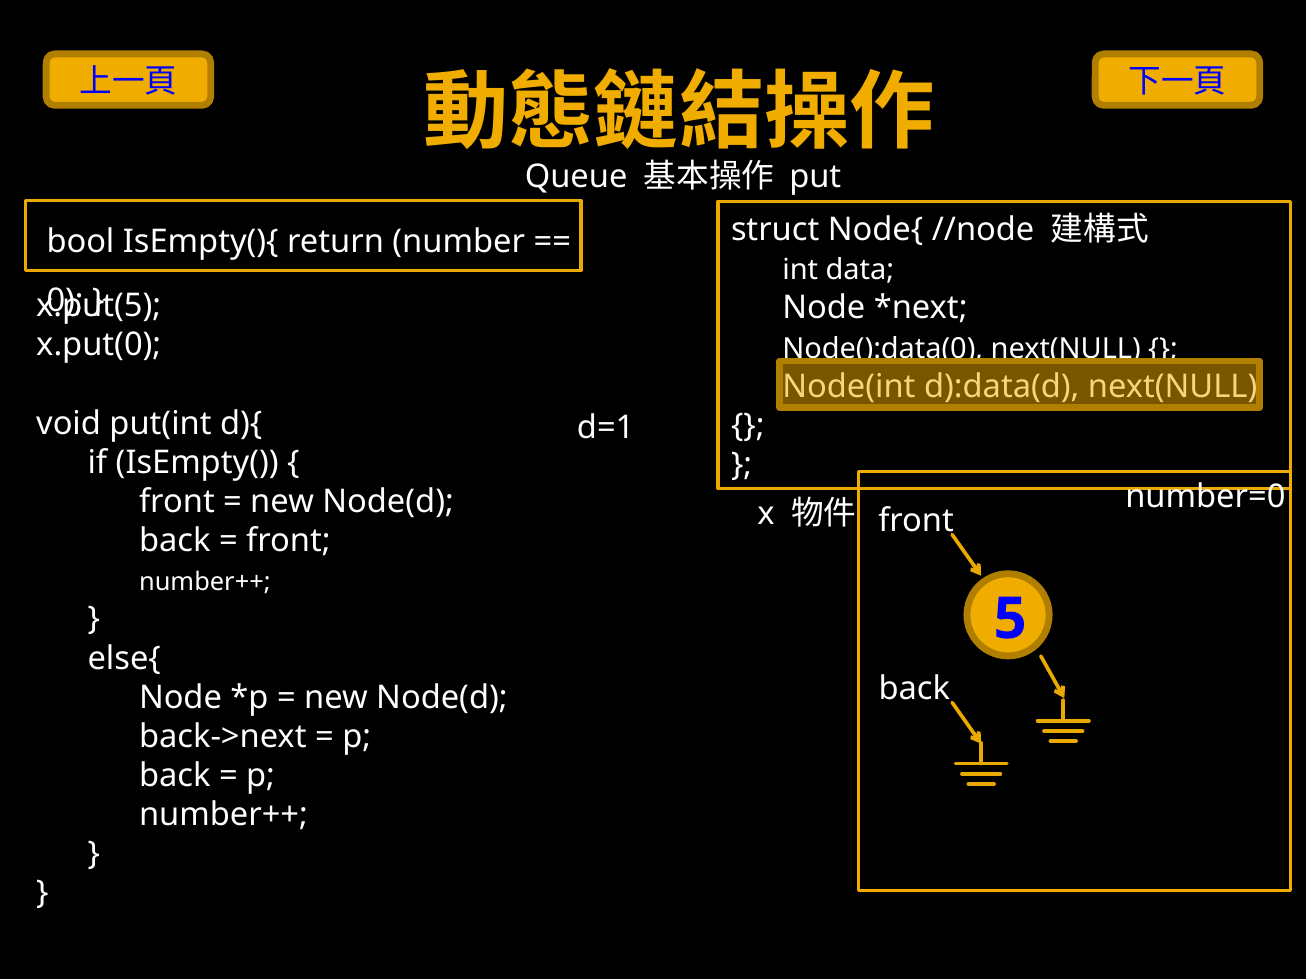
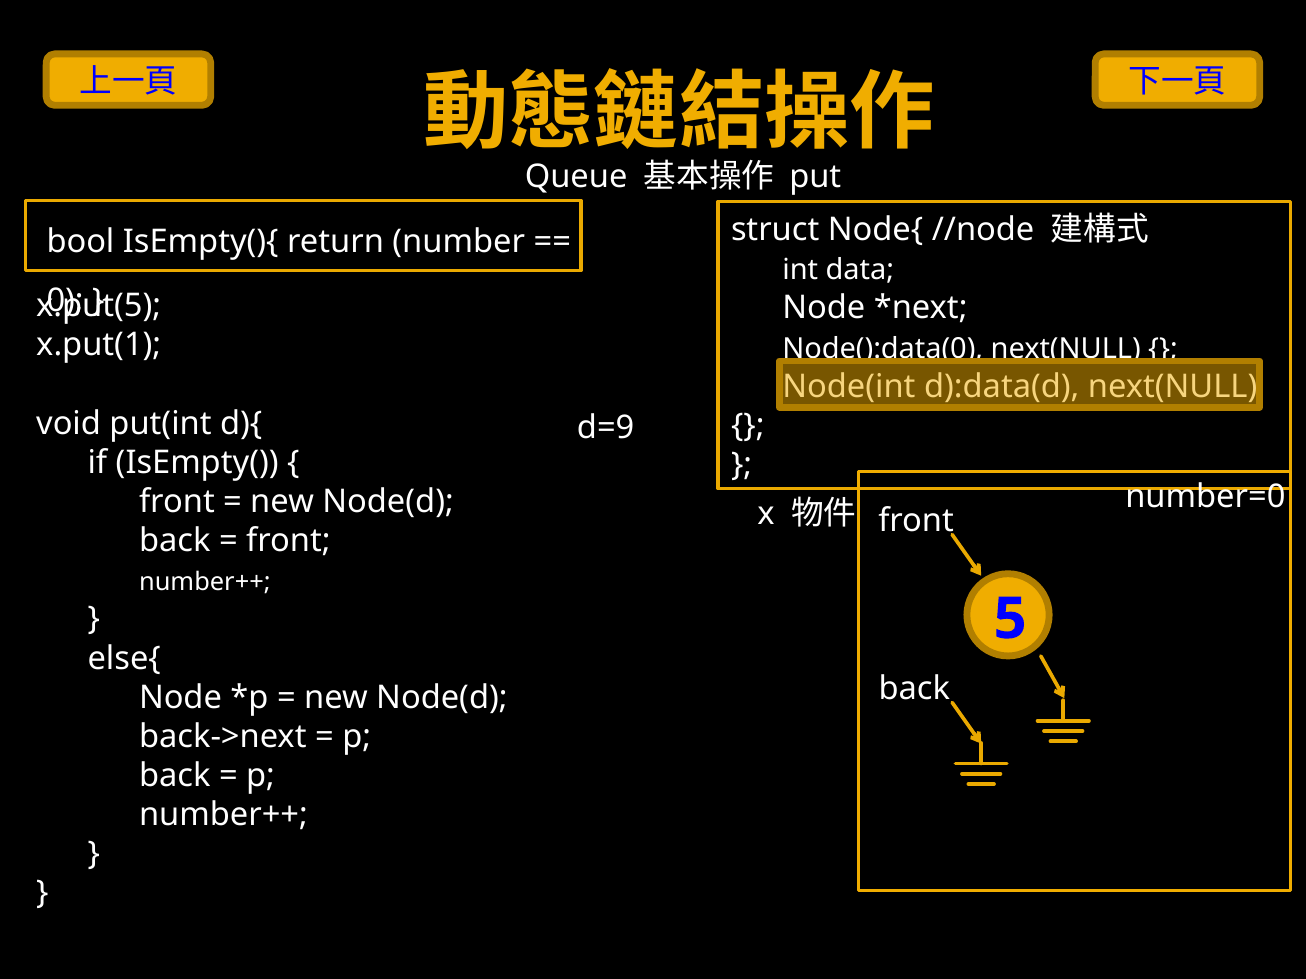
x.put(0: x.put(0 -> x.put(1
d=1: d=1 -> d=9
